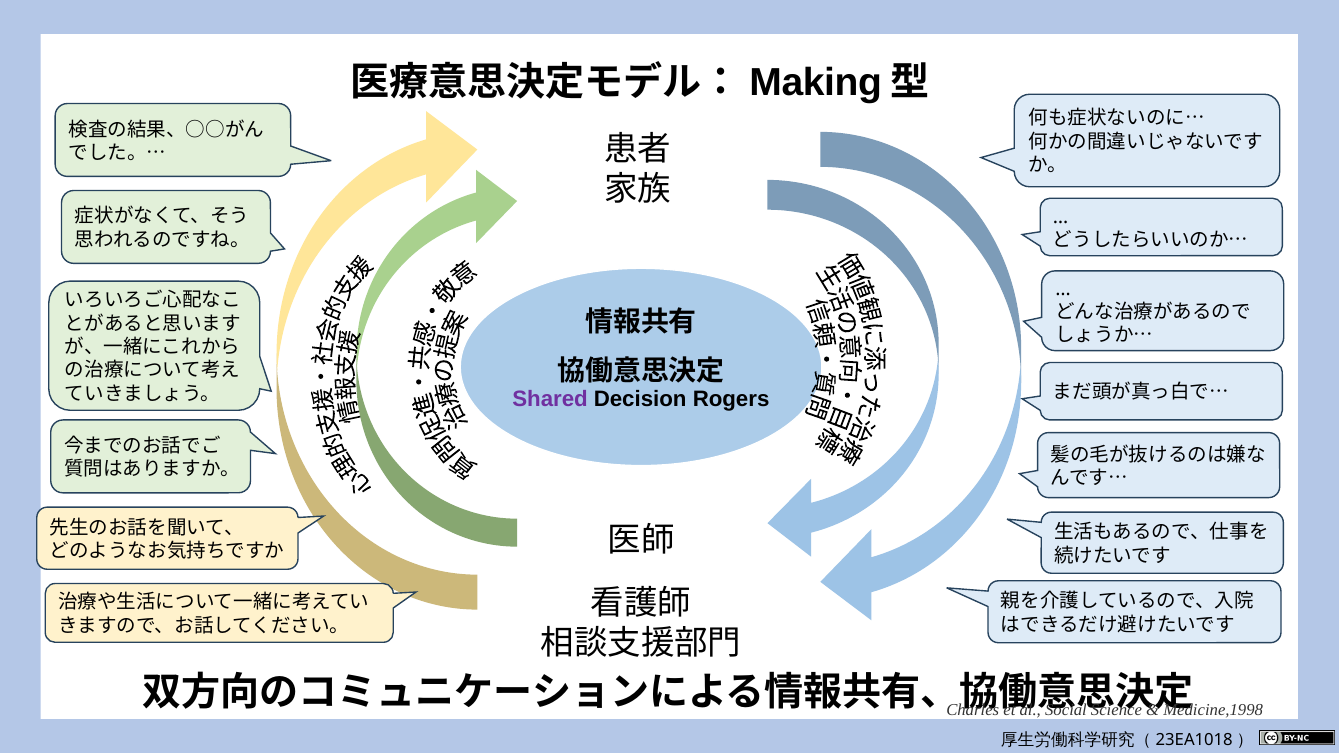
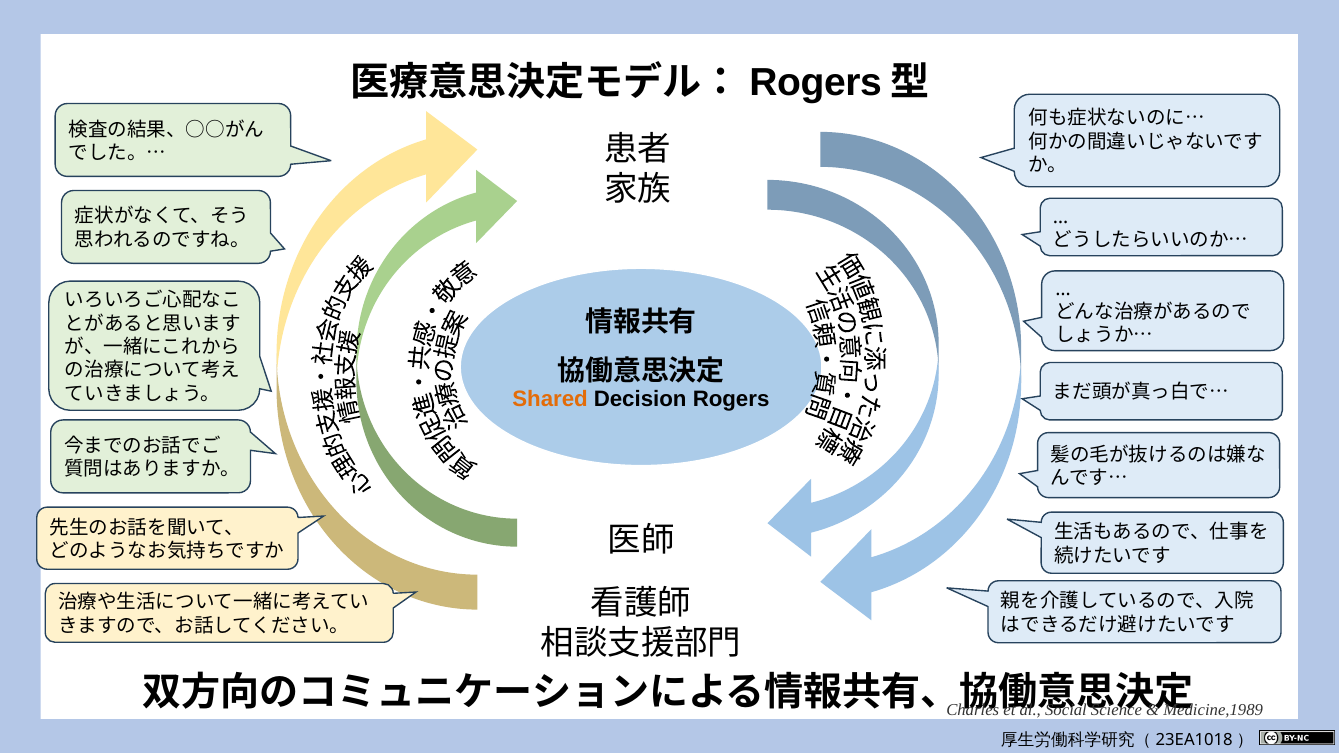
Making at (816, 83): Making -> Rogers
Shared colour: purple -> orange
Medicine,1998: Medicine,1998 -> Medicine,1989
